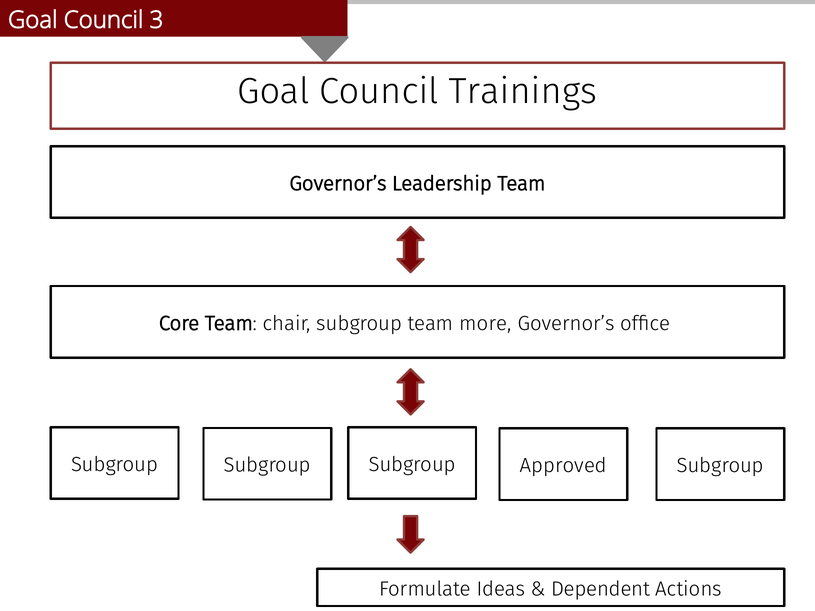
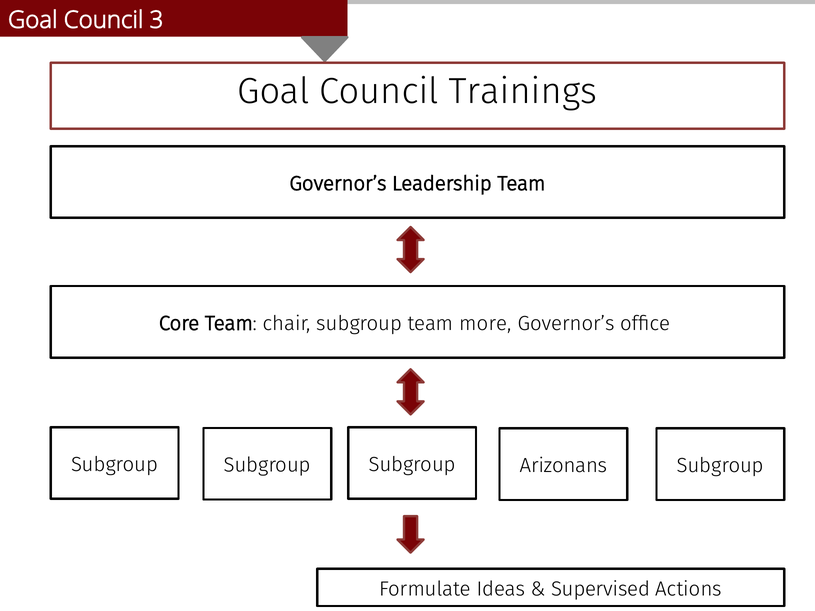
Approved: Approved -> Arizonans
Dependent: Dependent -> Supervised
